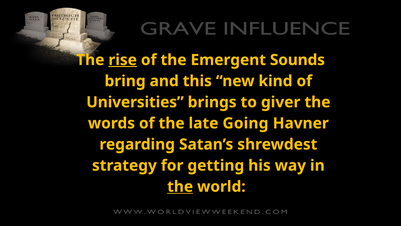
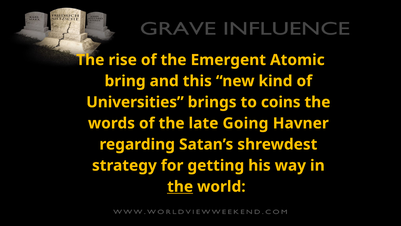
rise underline: present -> none
Sounds: Sounds -> Atomic
giver: giver -> coins
